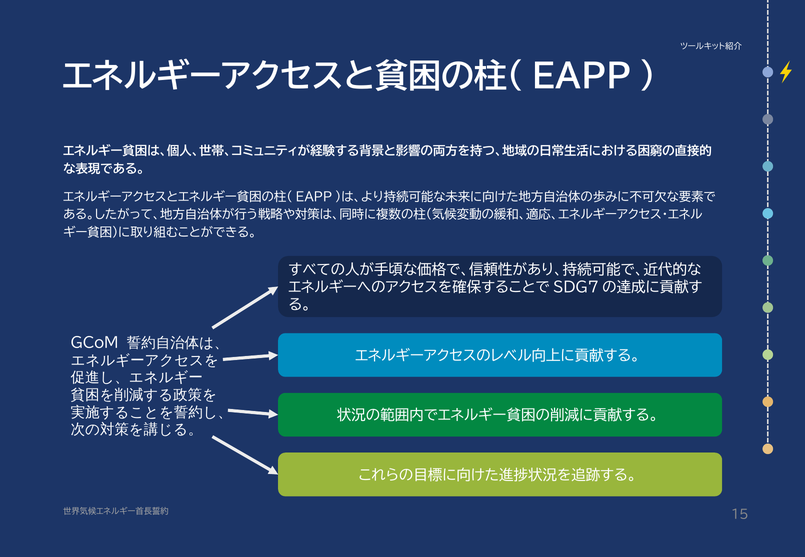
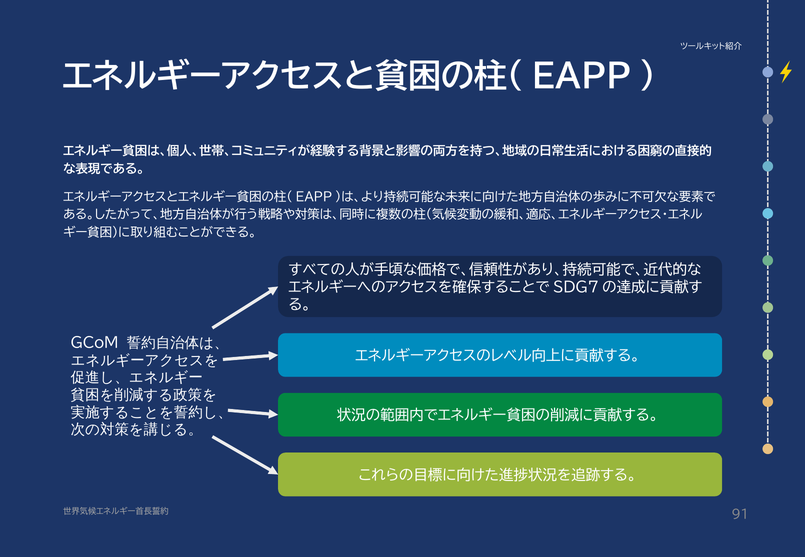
15: 15 -> 91
